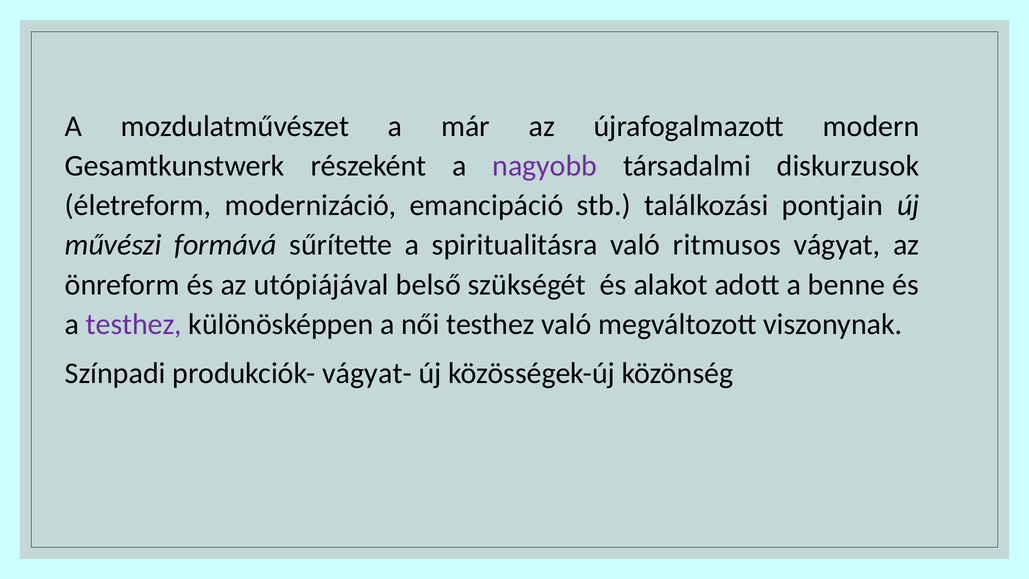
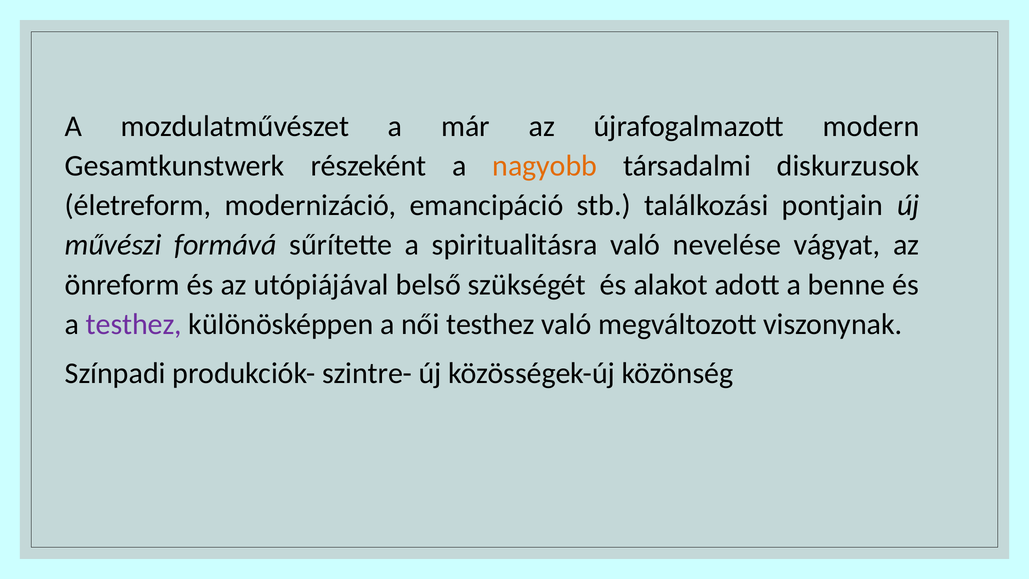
nagyobb colour: purple -> orange
ritmusos: ritmusos -> nevelése
vágyat-: vágyat- -> szintre-
